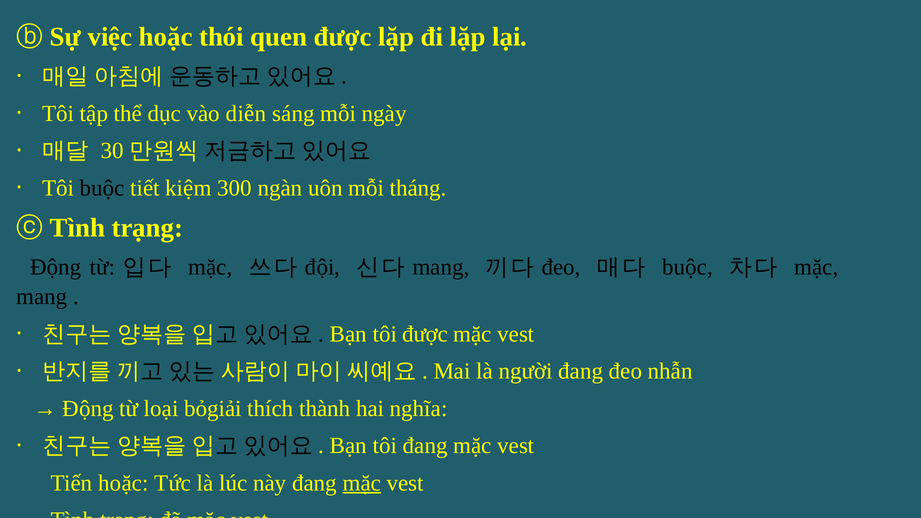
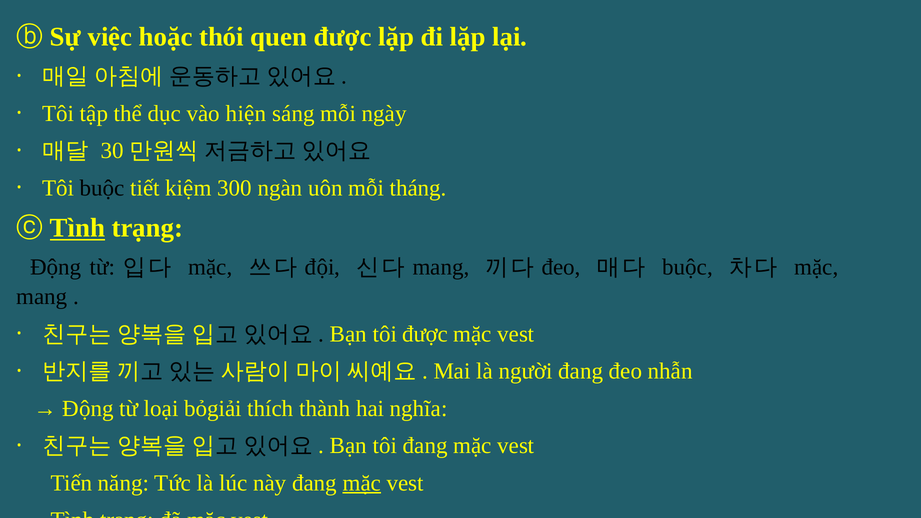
diễn: diễn -> hiện
Tình at (77, 228) underline: none -> present
Tiến hoặc: hoặc -> năng
